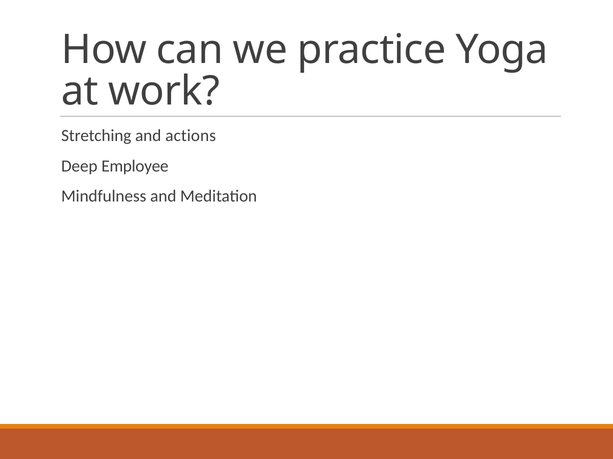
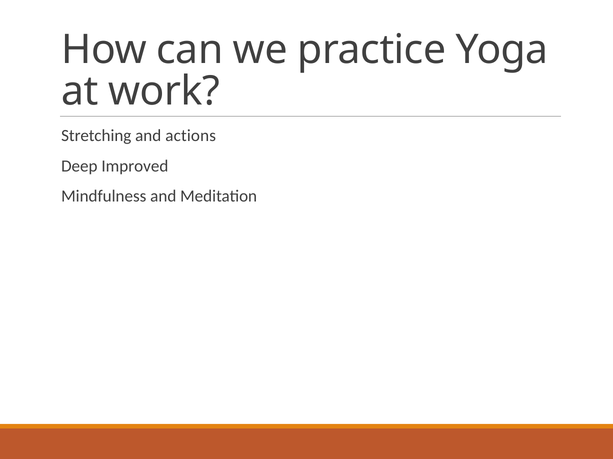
Employee: Employee -> Improved
